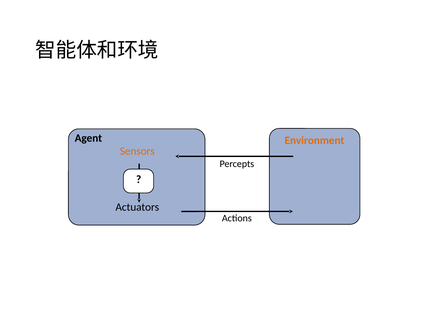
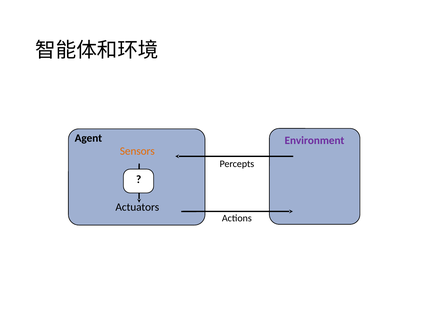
Environment colour: orange -> purple
